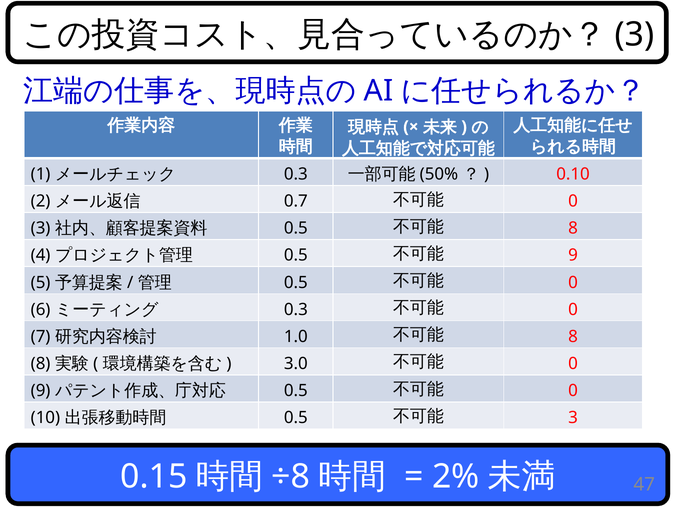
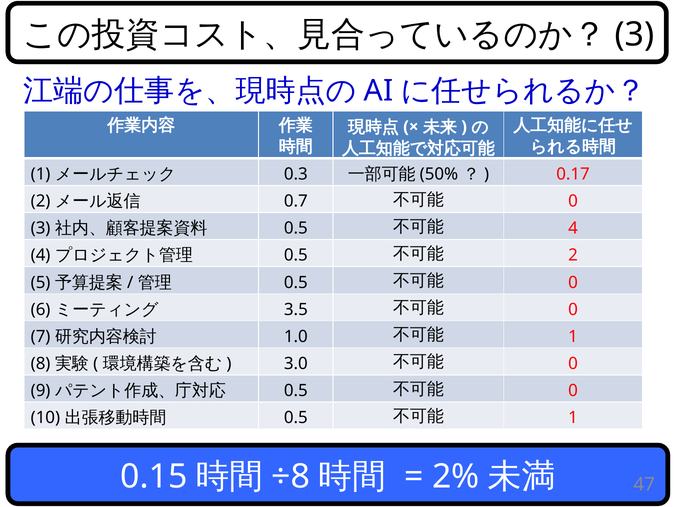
0.10: 0.10 -> 0.17
8 at (573, 229): 8 -> 4
9 at (573, 256): 9 -> 2
0.3 at (296, 310): 0.3 -> 3.5
8 at (573, 337): 8 -> 1
3 at (573, 418): 3 -> 1
